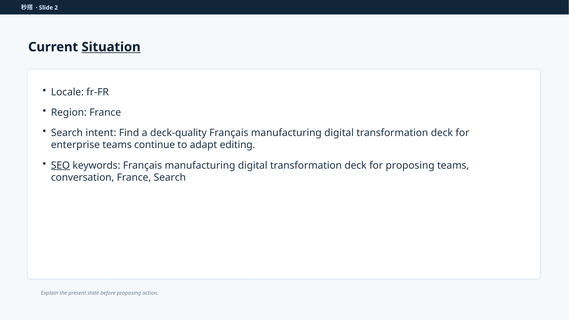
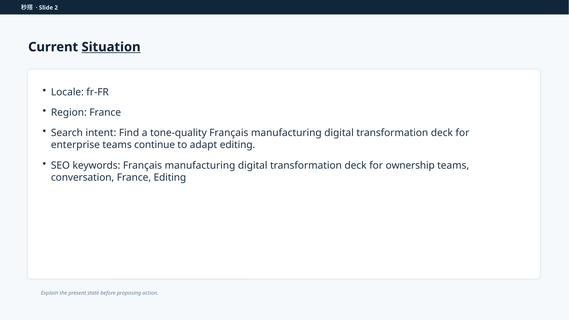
deck-quality: deck-quality -> tone-quality
SEO underline: present -> none
for proposing: proposing -> ownership
France Search: Search -> Editing
